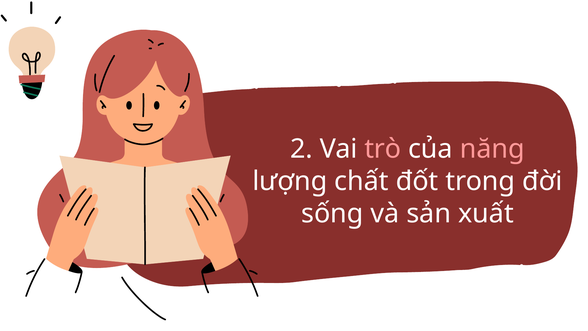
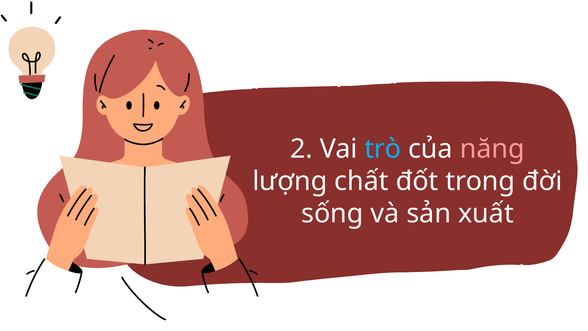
trò colour: pink -> light blue
